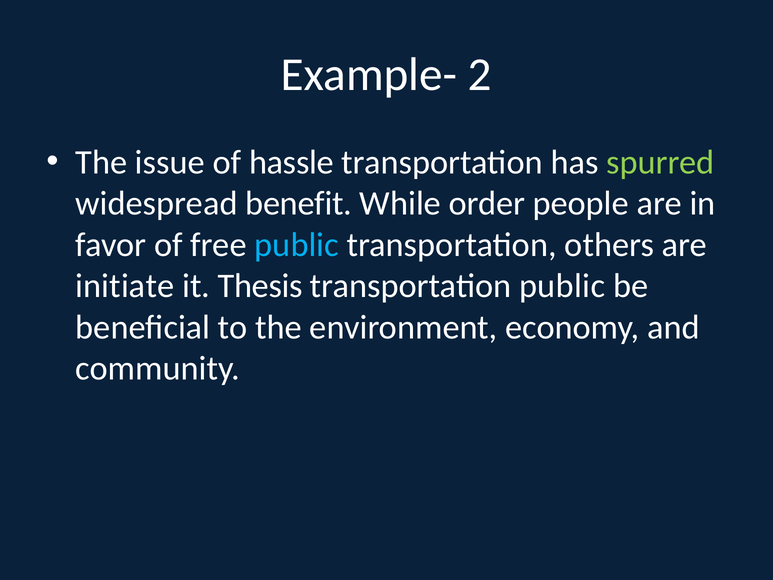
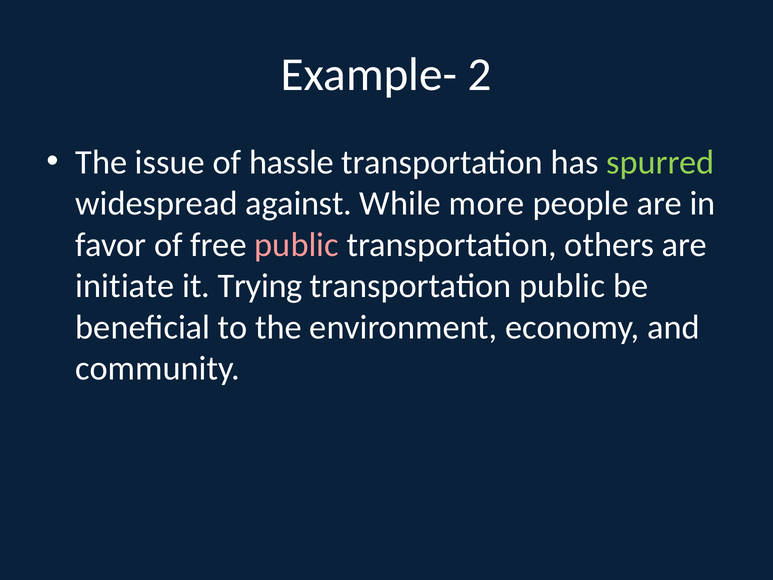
benefit: benefit -> against
order: order -> more
public at (297, 245) colour: light blue -> pink
Thesis: Thesis -> Trying
